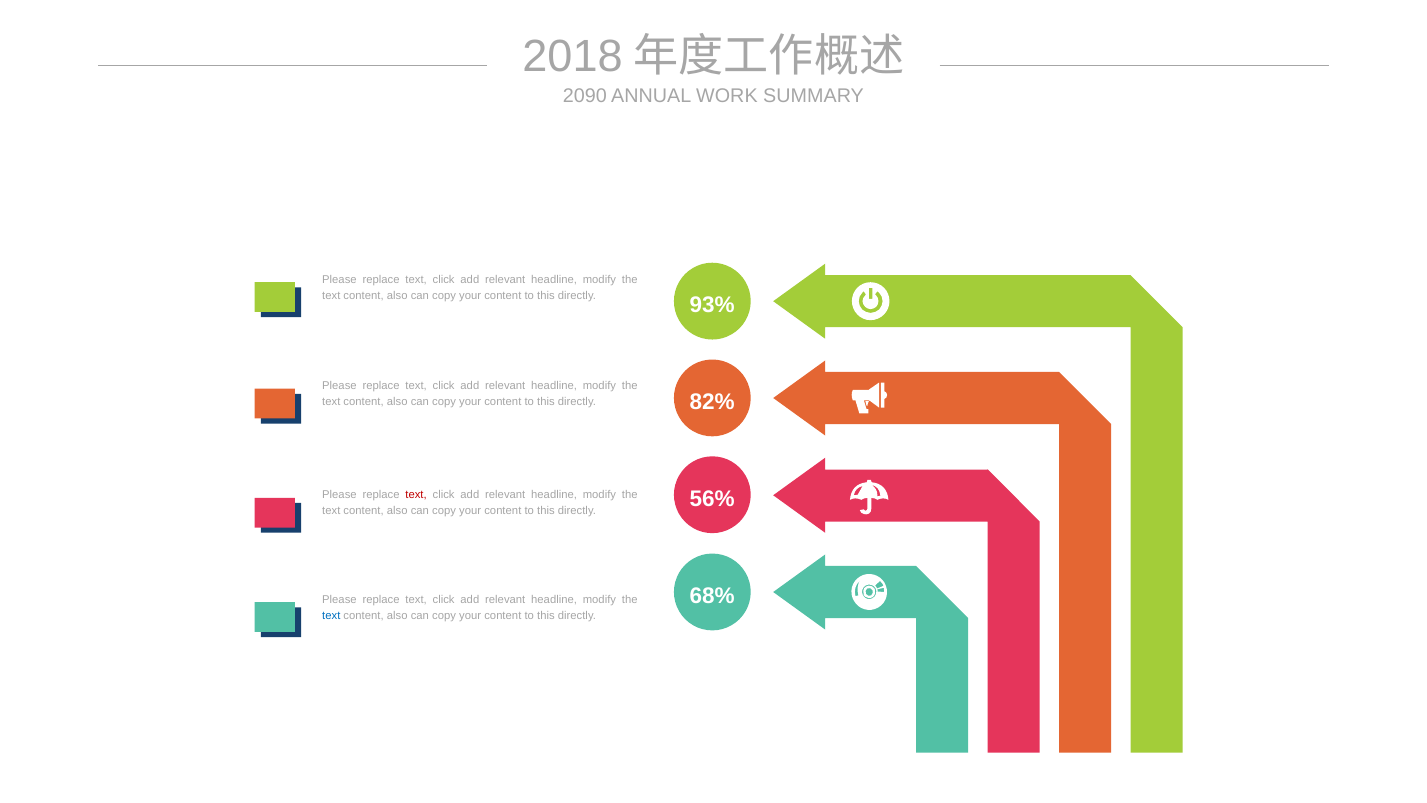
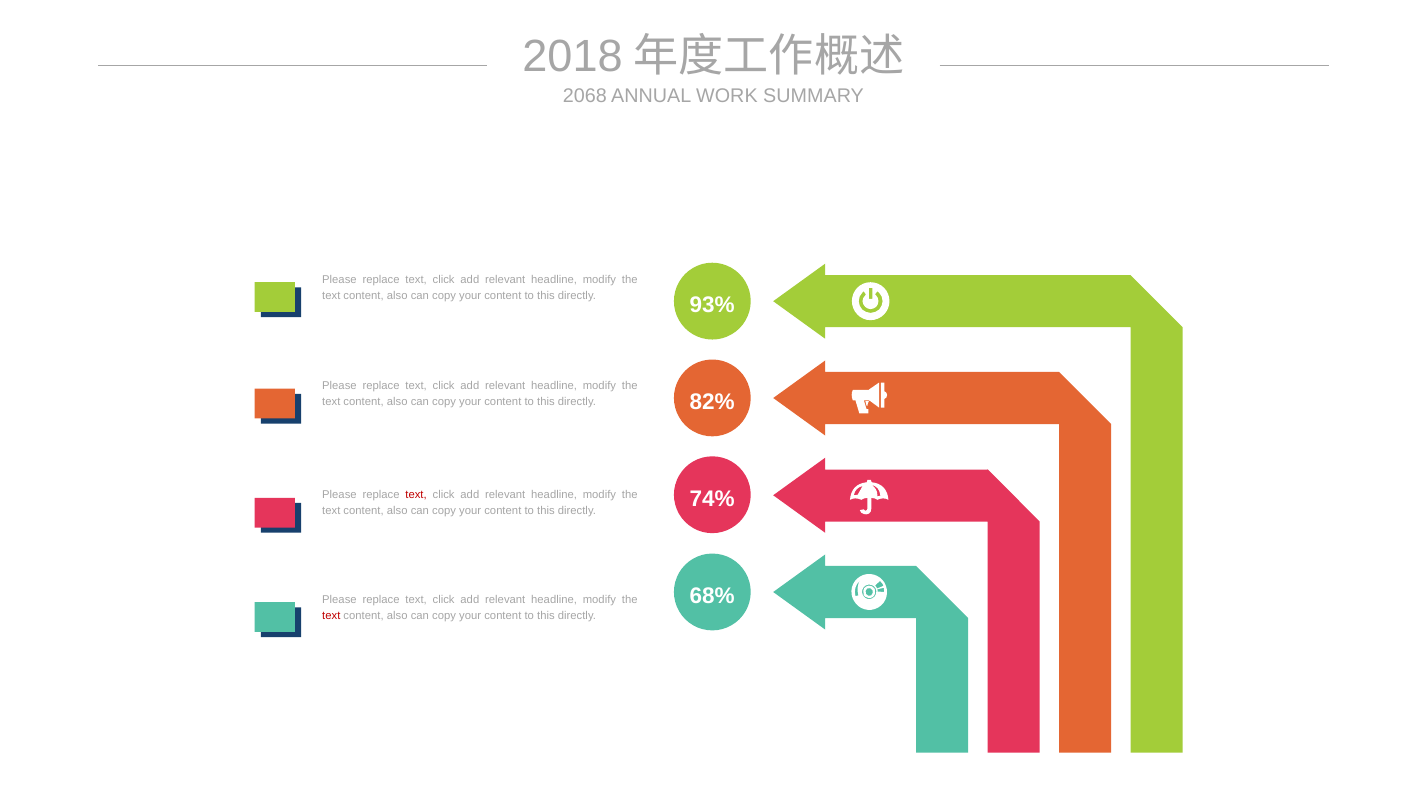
2090: 2090 -> 2068
56%: 56% -> 74%
text at (331, 615) colour: blue -> red
